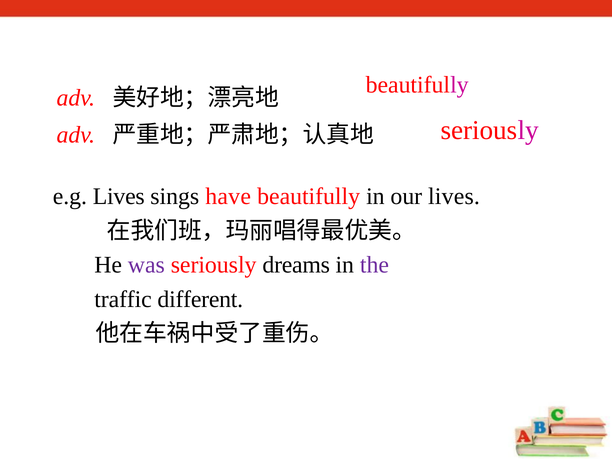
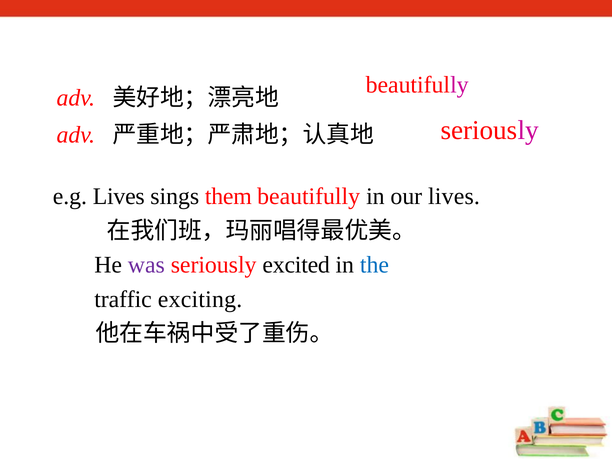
have: have -> them
dreams: dreams -> excited
the colour: purple -> blue
different: different -> exciting
